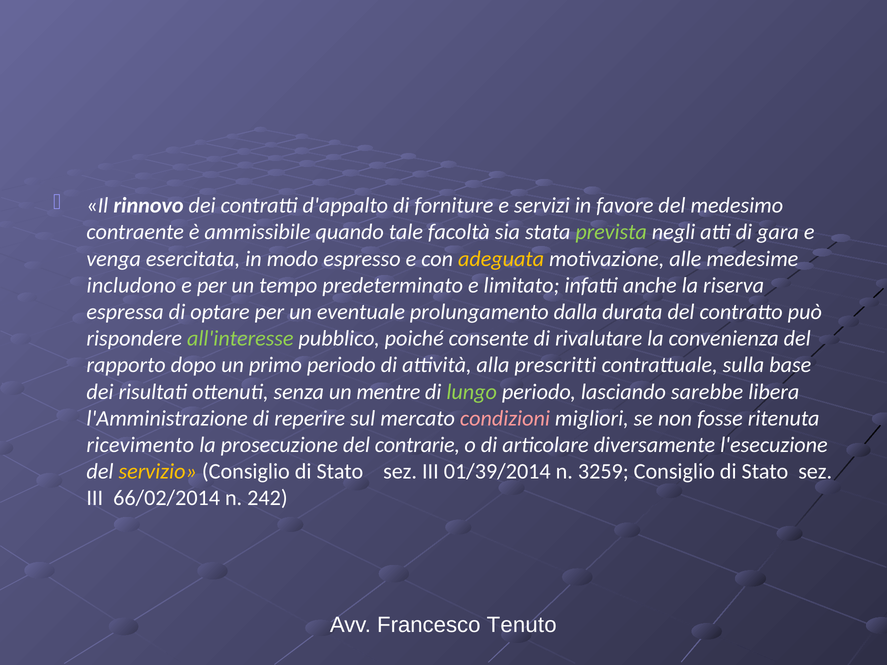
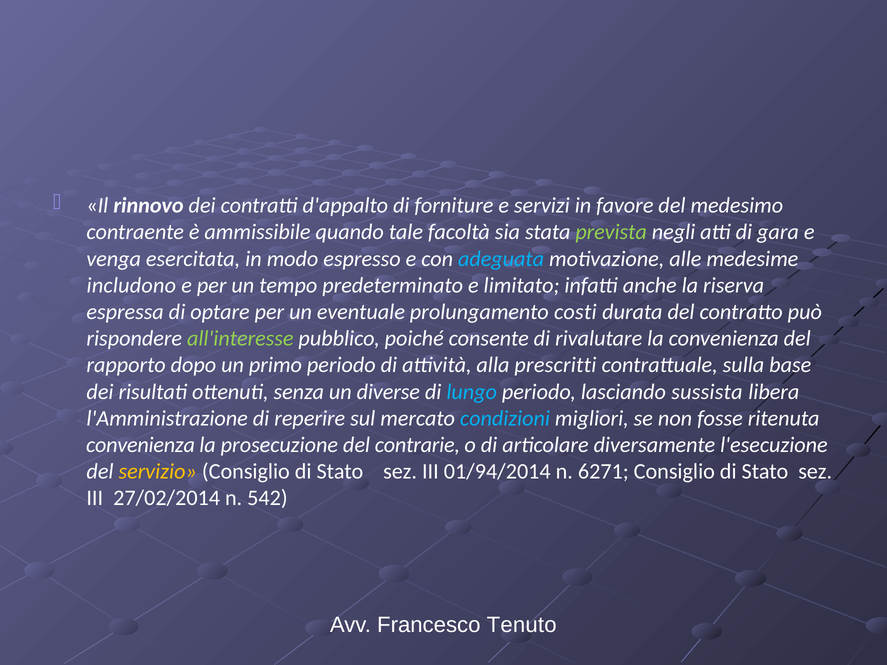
adeguata colour: yellow -> light blue
dalla: dalla -> costi
mentre: mentre -> diverse
lungo colour: light green -> light blue
sarebbe: sarebbe -> sussista
condizioni colour: pink -> light blue
ricevimento at (140, 445): ricevimento -> convenienza
01/39/2014: 01/39/2014 -> 01/94/2014
3259: 3259 -> 6271
66/02/2014: 66/02/2014 -> 27/02/2014
242: 242 -> 542
